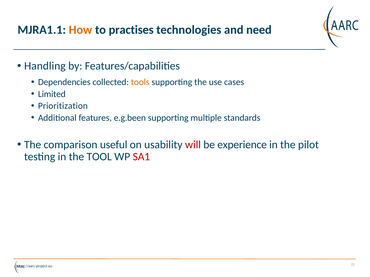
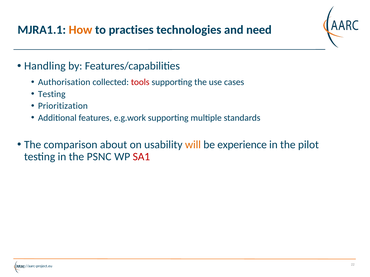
Dependencies: Dependencies -> Authorisation
tools colour: orange -> red
Limited at (52, 94): Limited -> Testing
e.g.been: e.g.been -> e.g.work
useful: useful -> about
will colour: red -> orange
TOOL: TOOL -> PSNC
